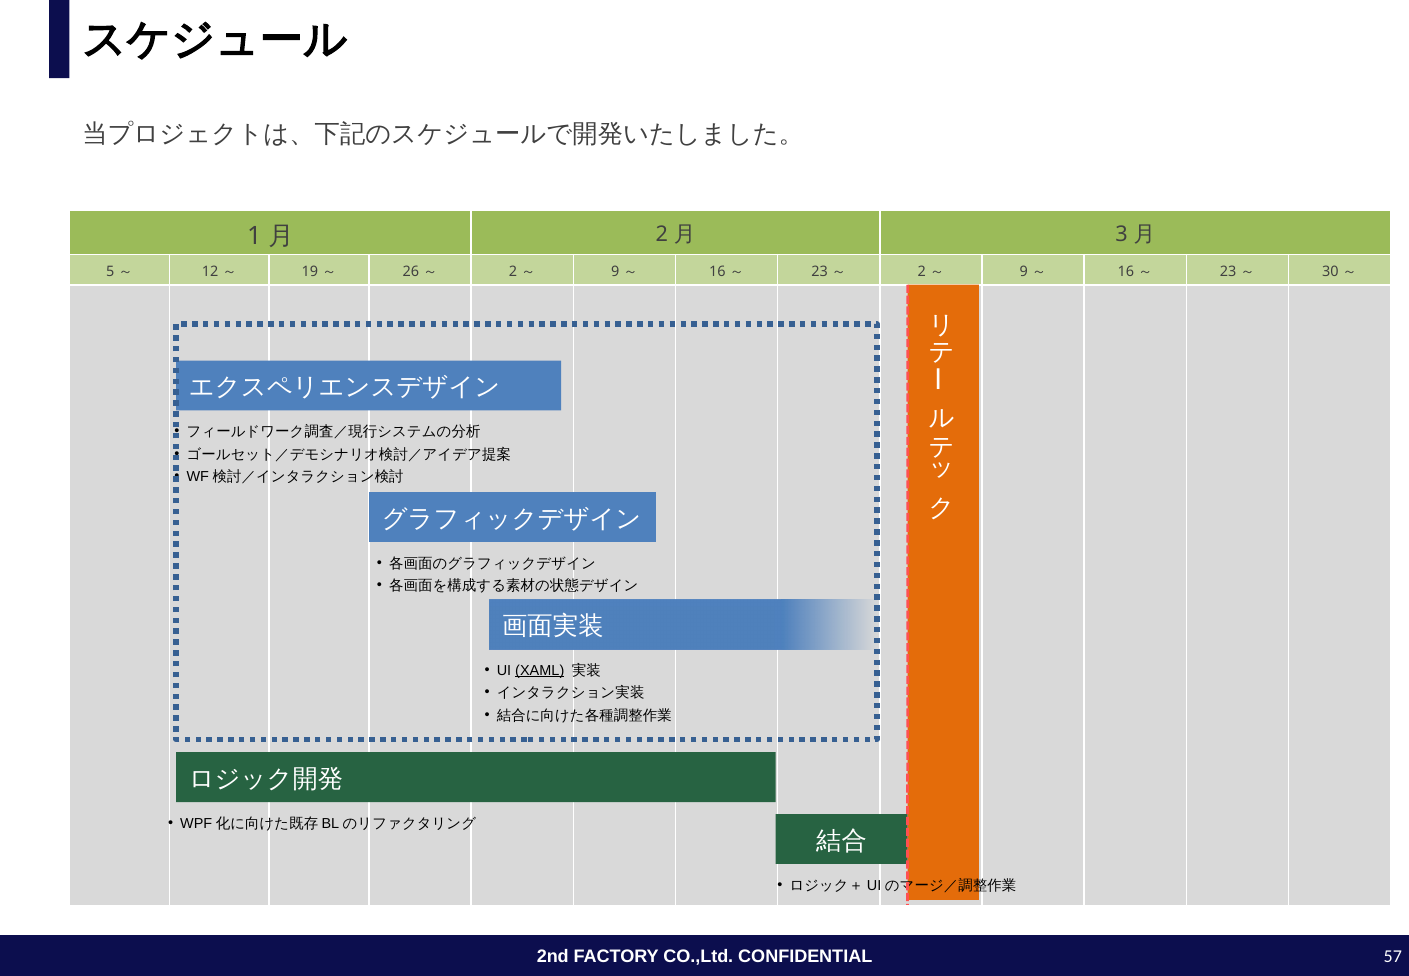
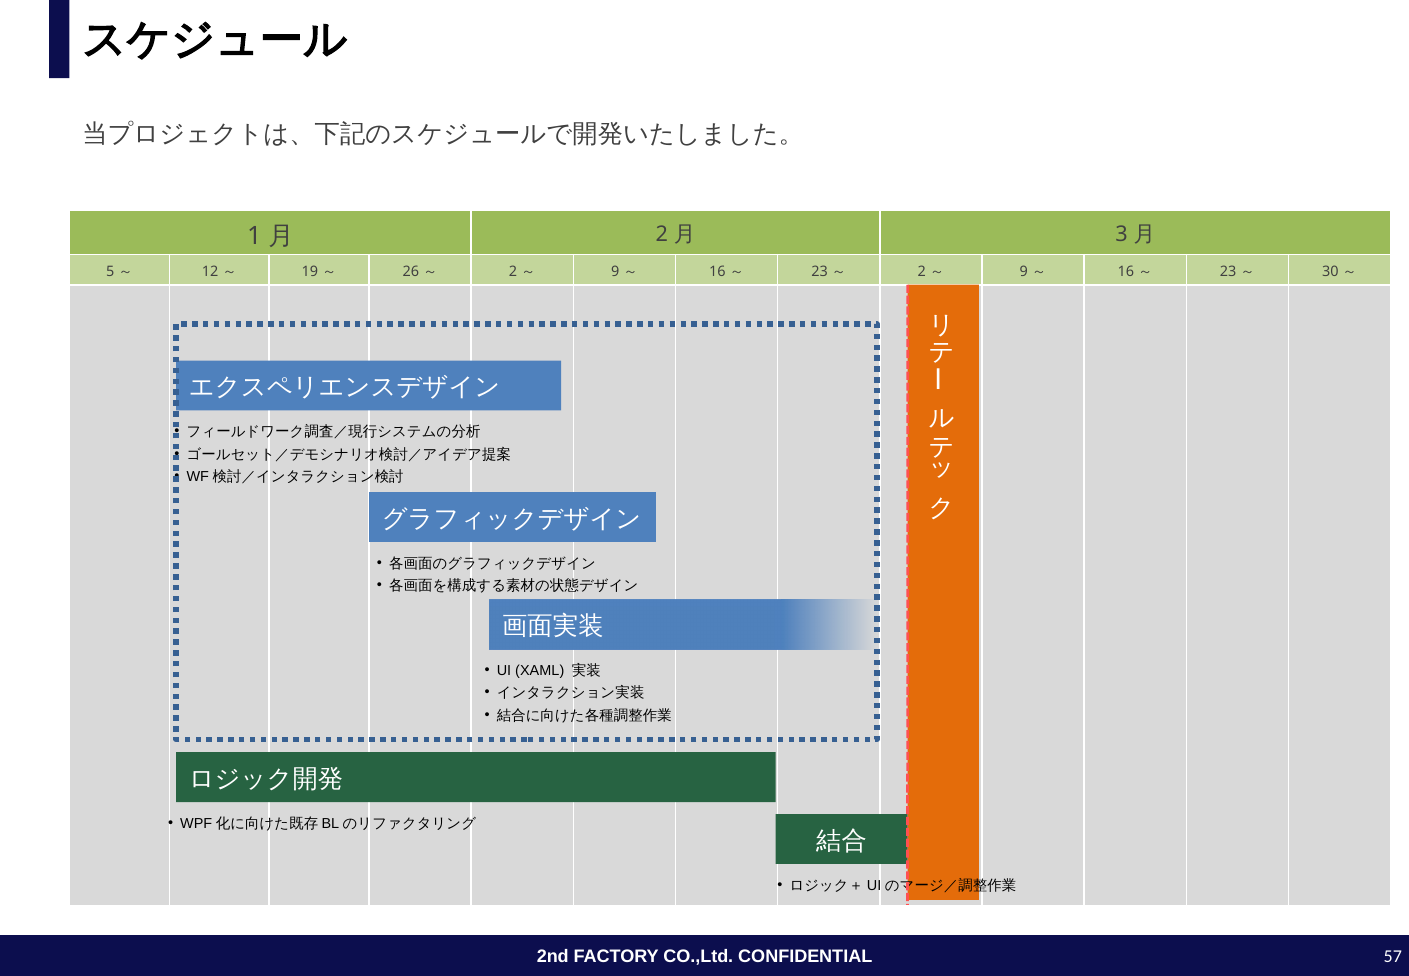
XAML underline: present -> none
